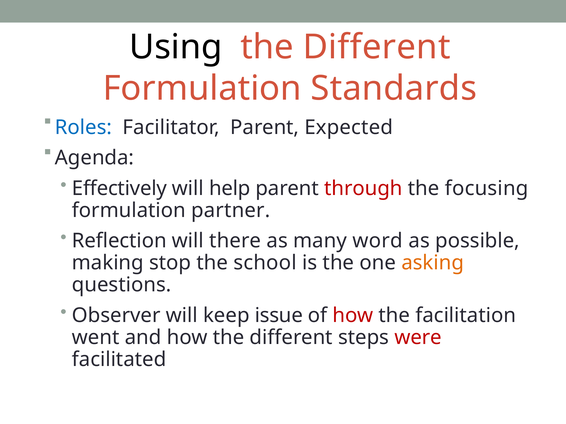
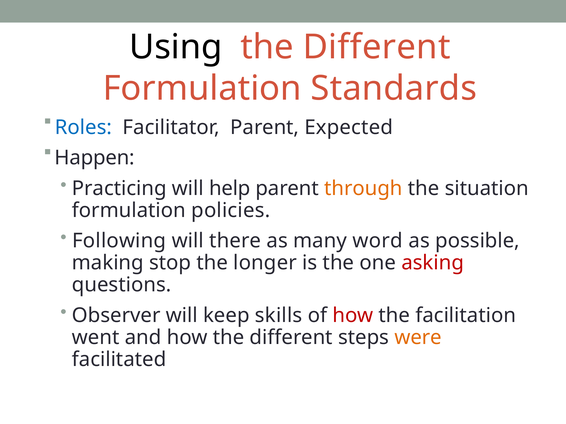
Agenda: Agenda -> Happen
Effectively: Effectively -> Practicing
through colour: red -> orange
focusing: focusing -> situation
partner: partner -> policies
Reflection: Reflection -> Following
school: school -> longer
asking colour: orange -> red
issue: issue -> skills
were colour: red -> orange
